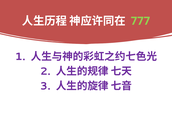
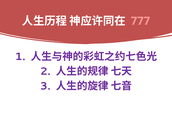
777 colour: light green -> pink
